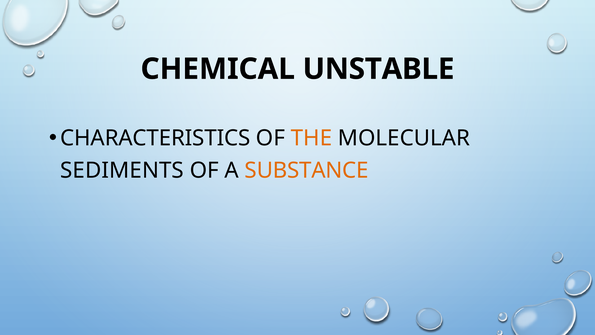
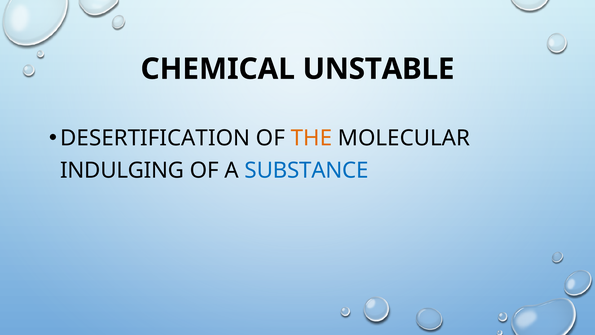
CHARACTERISTICS: CHARACTERISTICS -> DESERTIFICATION
SEDIMENTS: SEDIMENTS -> INDULGING
SUBSTANCE colour: orange -> blue
